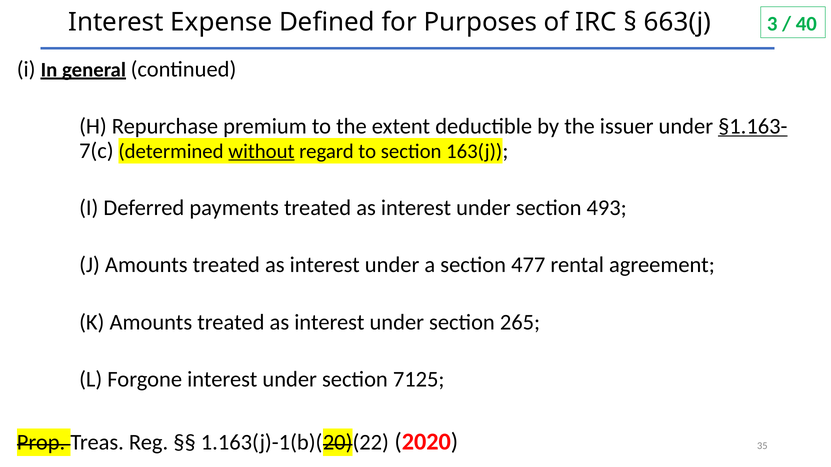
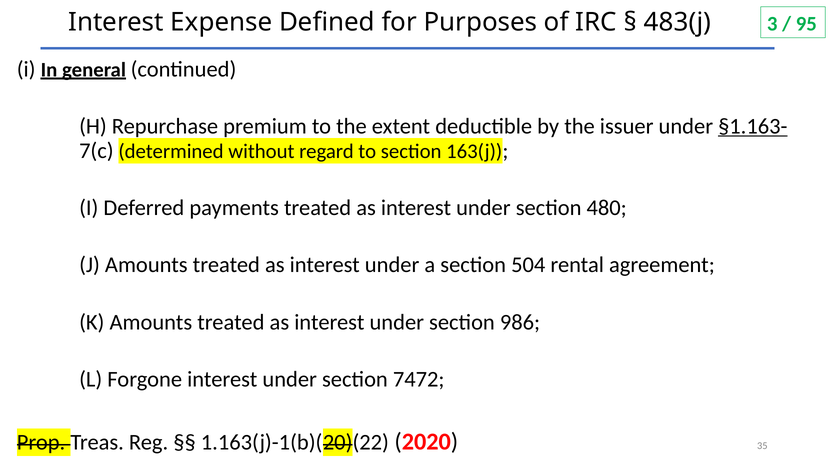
663(j: 663(j -> 483(j
40: 40 -> 95
without underline: present -> none
493: 493 -> 480
477: 477 -> 504
265: 265 -> 986
7125: 7125 -> 7472
